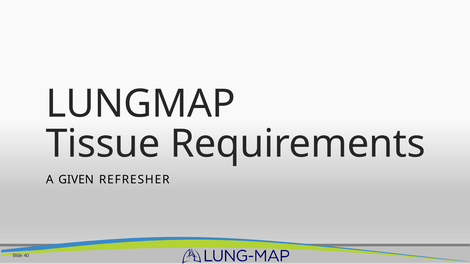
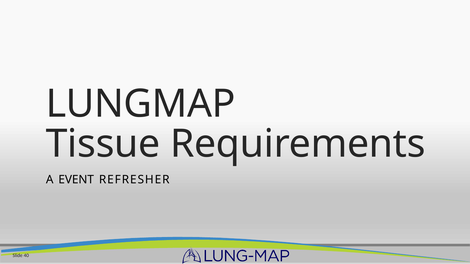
GIVEN: GIVEN -> EVENT
